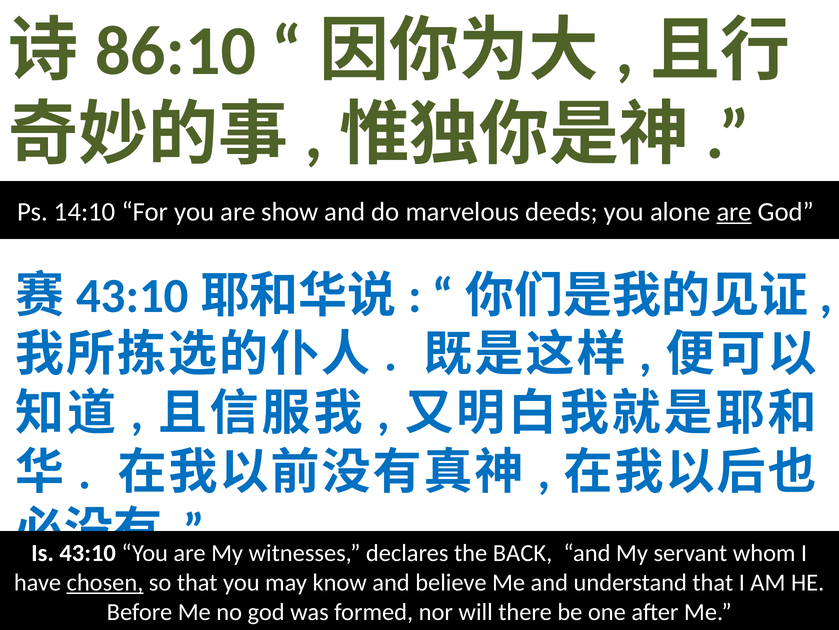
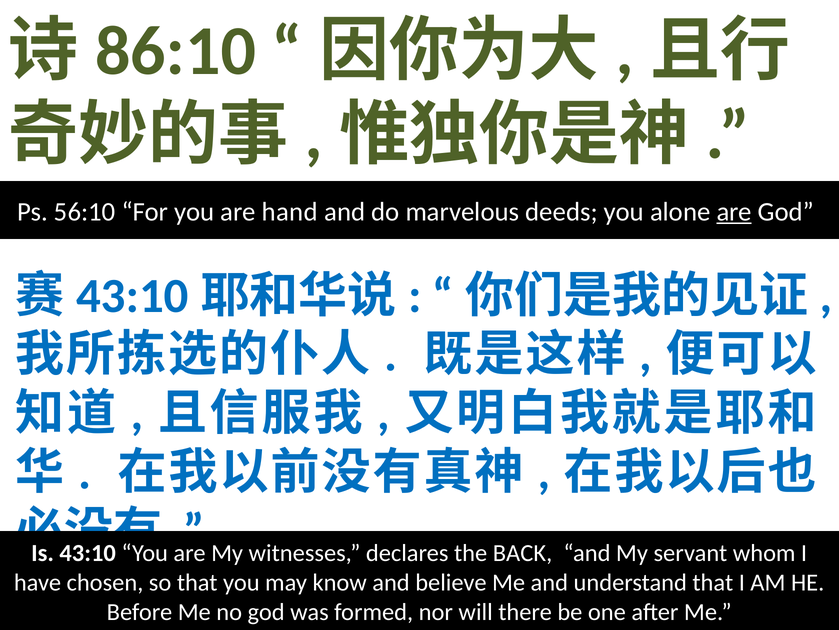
14:10: 14:10 -> 56:10
show: show -> hand
chosen underline: present -> none
